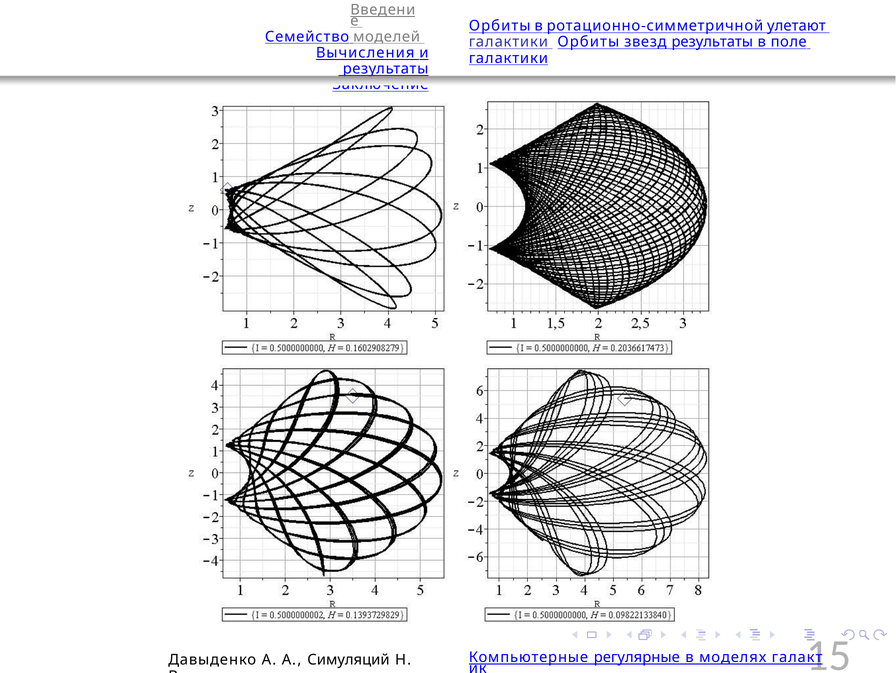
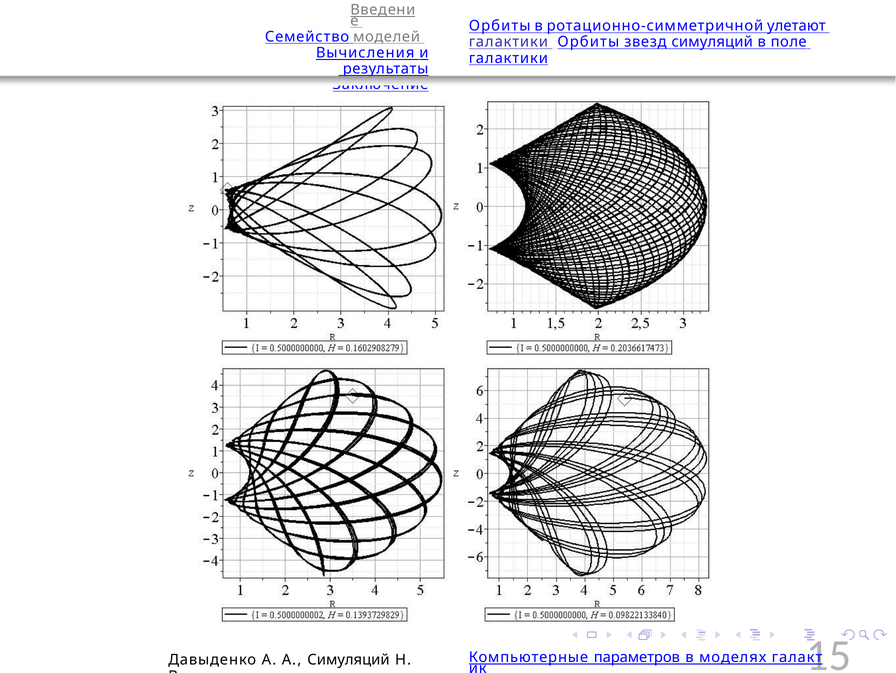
звезд результаты: результаты -> симуляций
регулярные: регулярные -> параметров
